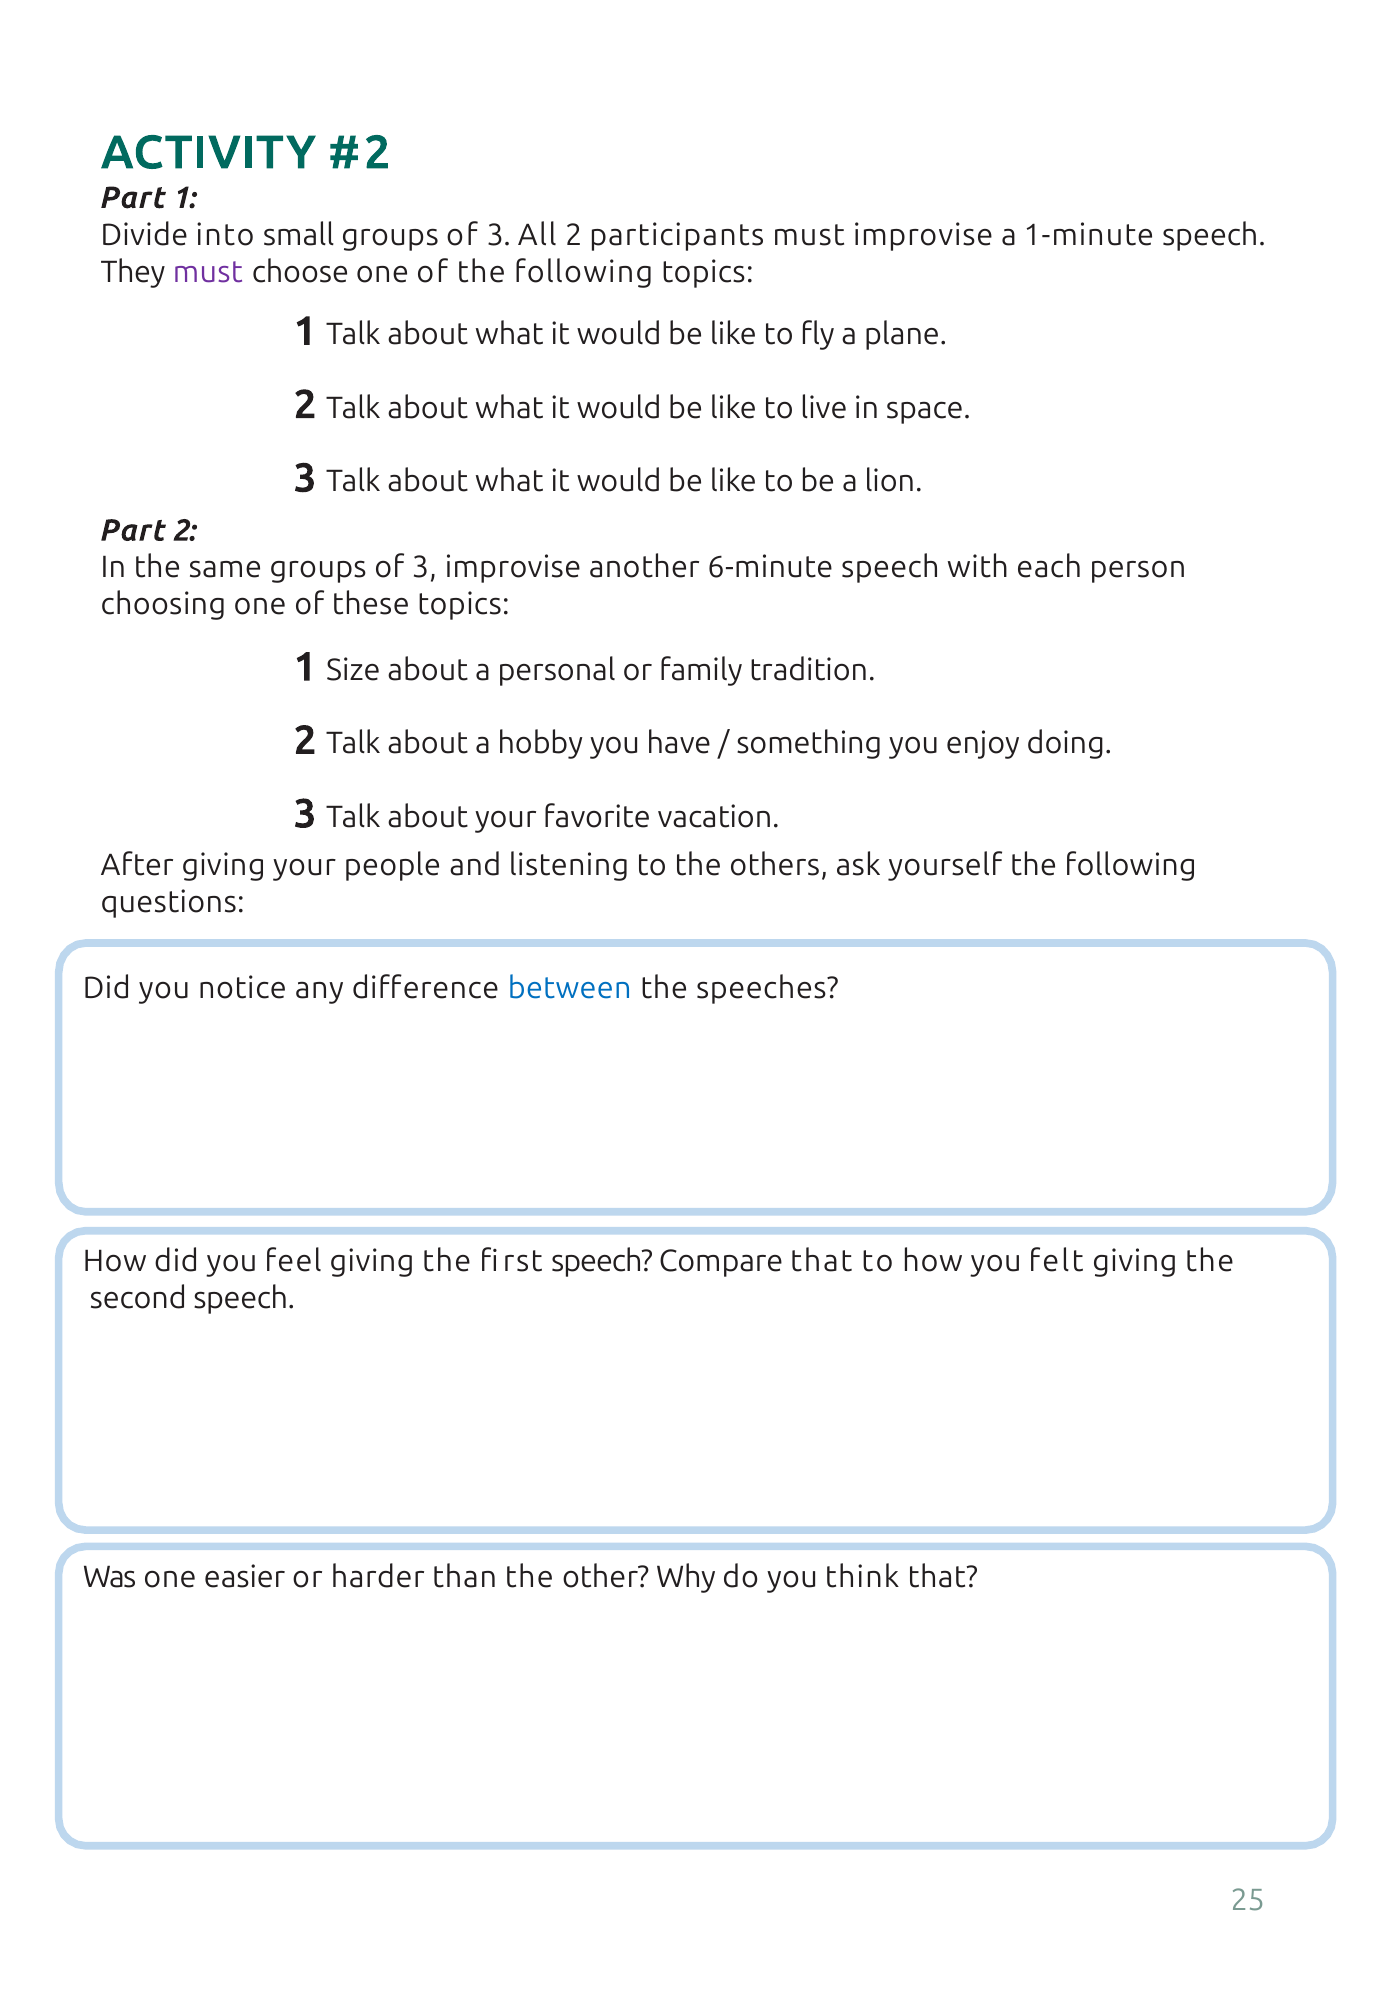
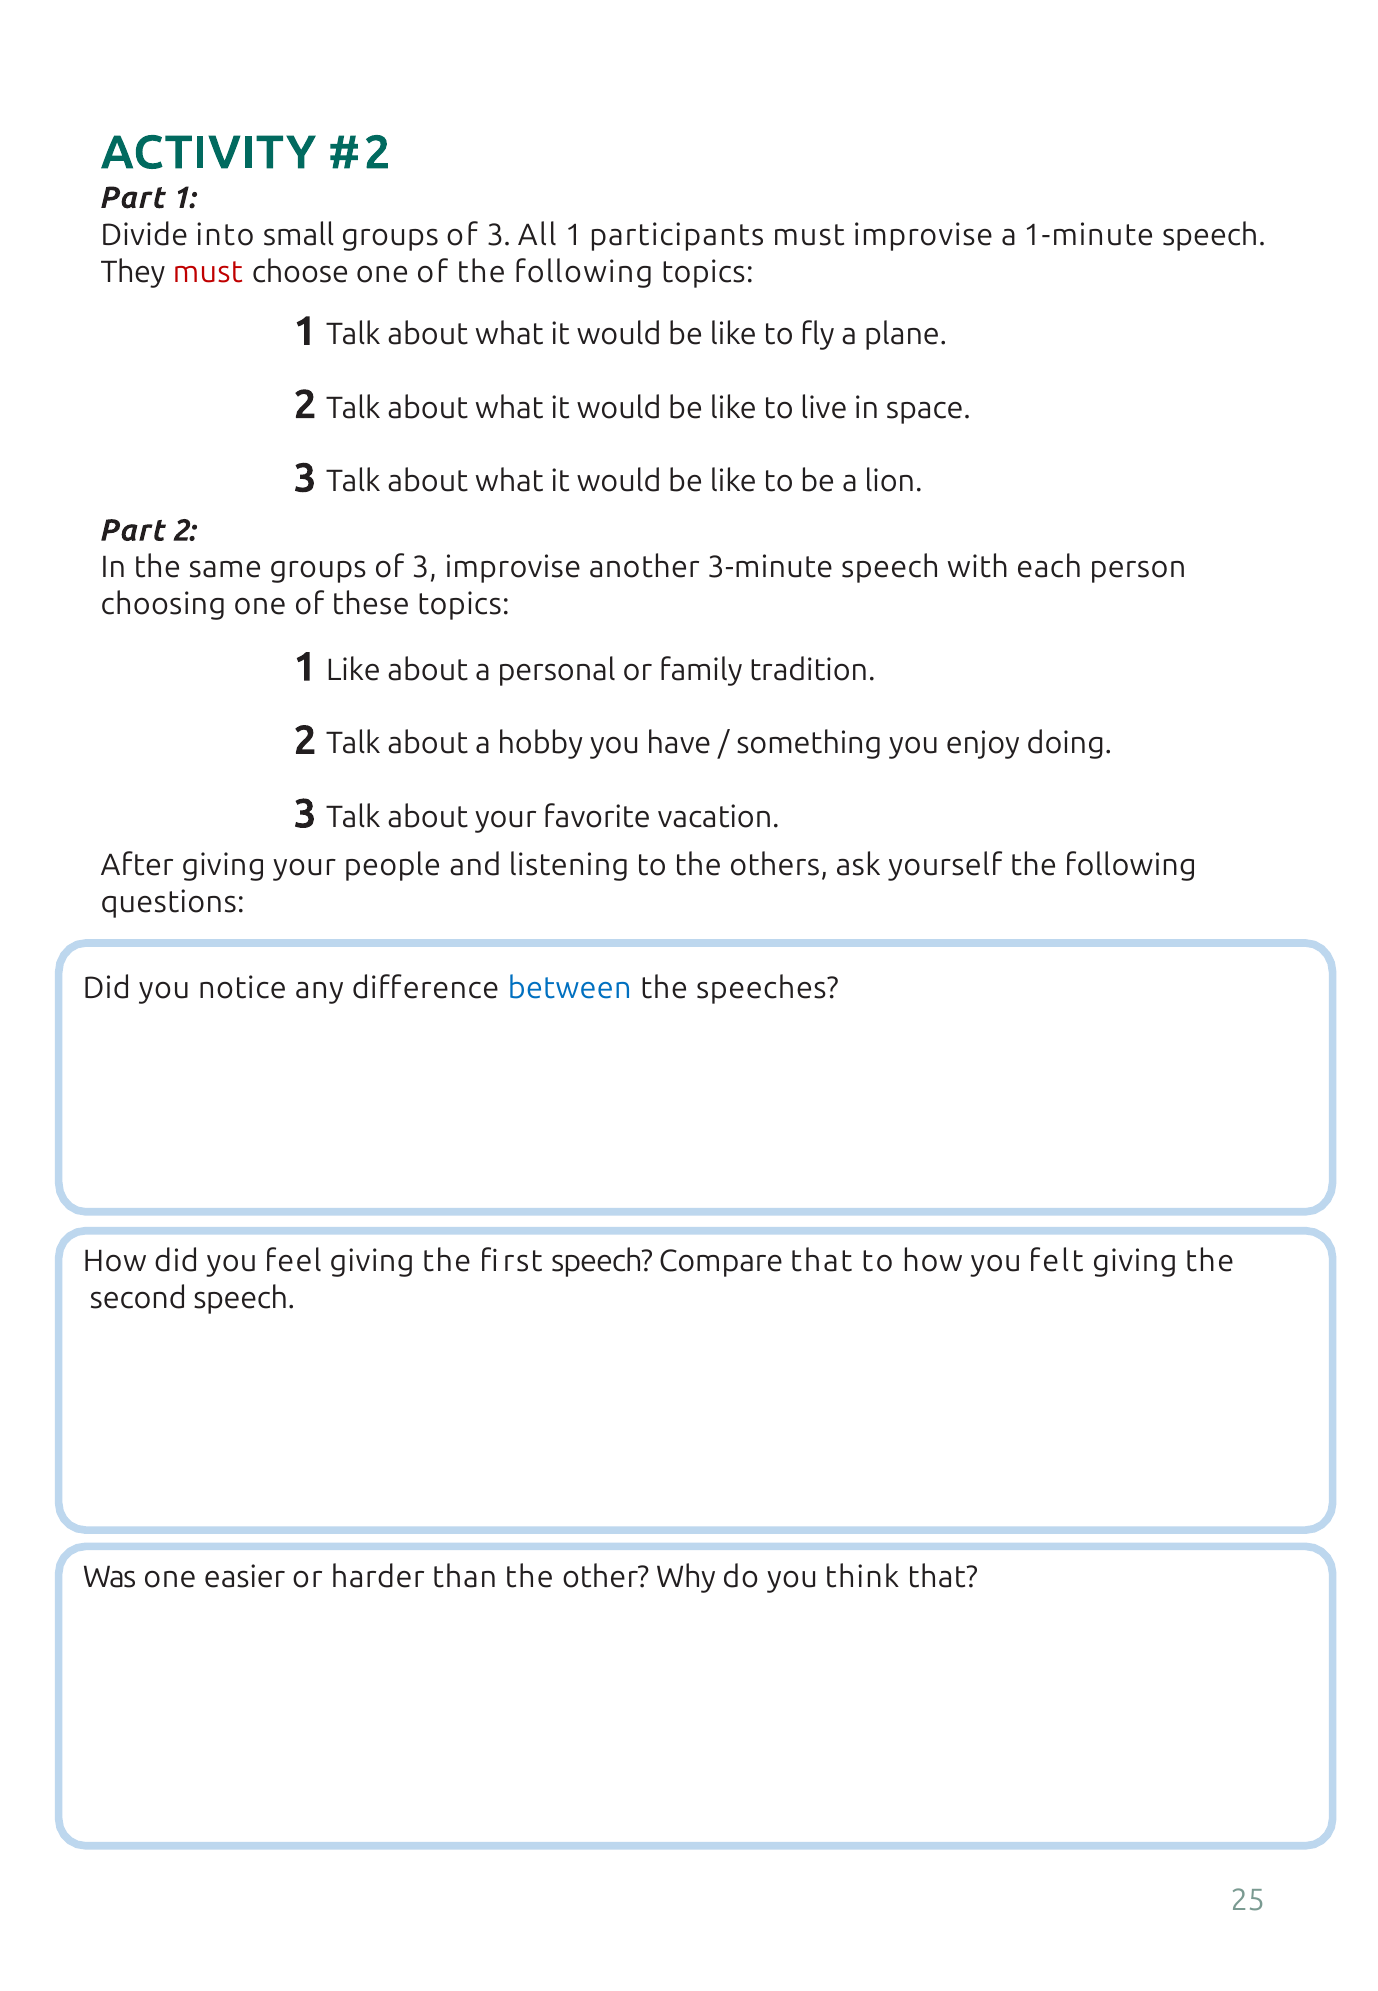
All 2: 2 -> 1
must at (208, 272) colour: purple -> red
6-minute: 6-minute -> 3-minute
1 Size: Size -> Like
